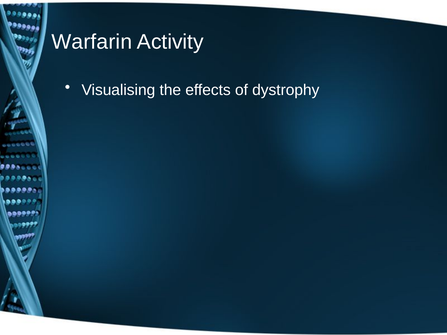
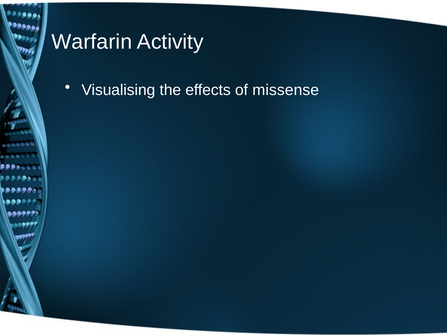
dystrophy: dystrophy -> missense
